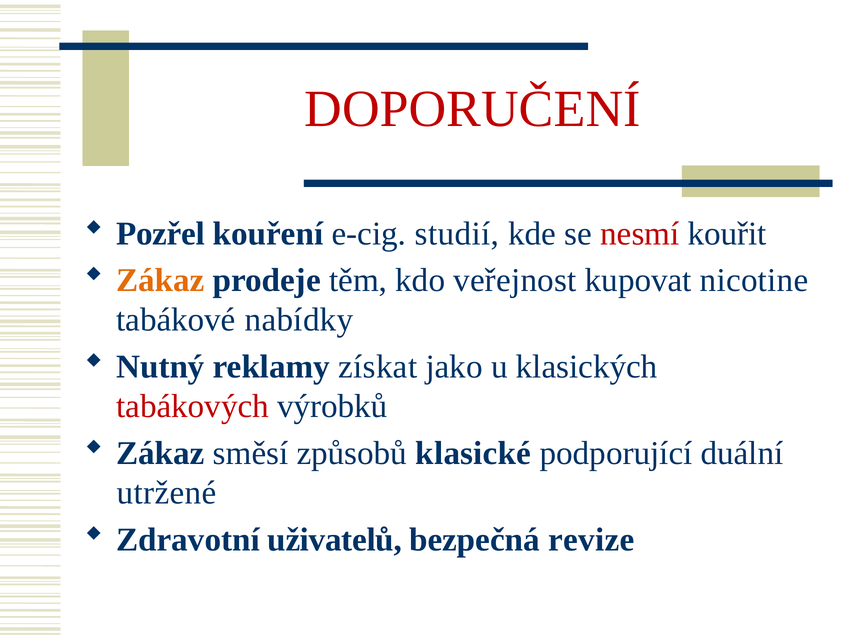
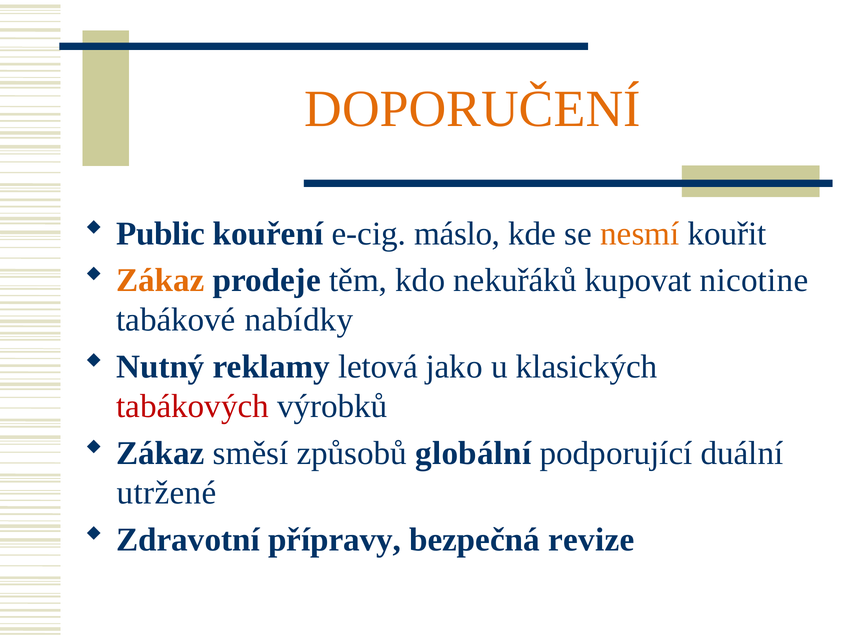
DOPORUČENÍ colour: red -> orange
Pozřel: Pozřel -> Public
studií: studií -> máslo
nesmí colour: red -> orange
veřejnost: veřejnost -> nekuřáků
získat: získat -> letová
klasické: klasické -> globální
uživatelů: uživatelů -> přípravy
